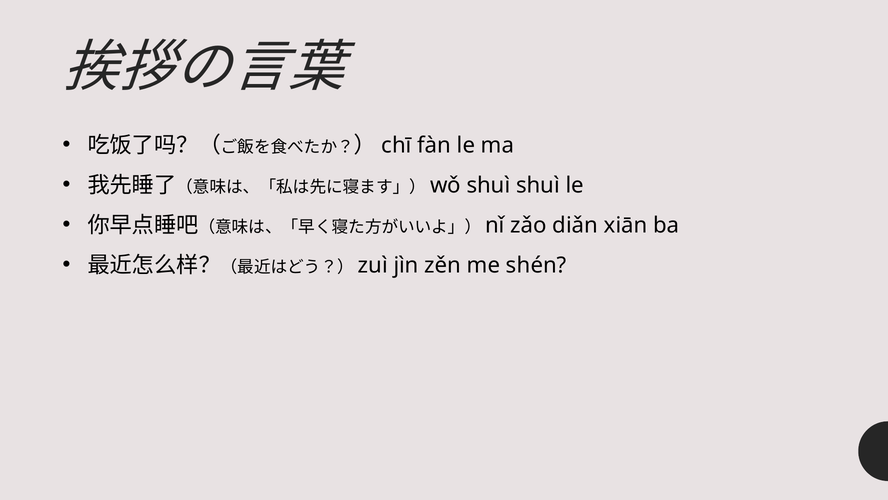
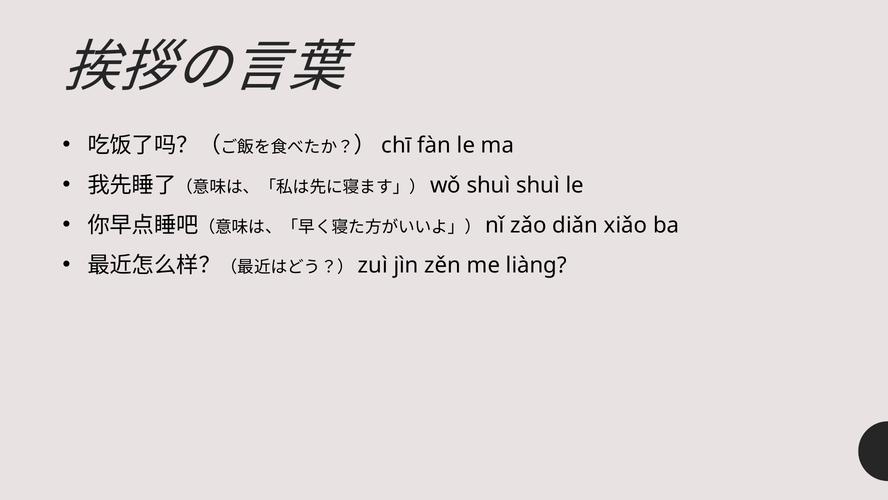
xiān: xiān -> xiǎo
shén: shén -> liàng
